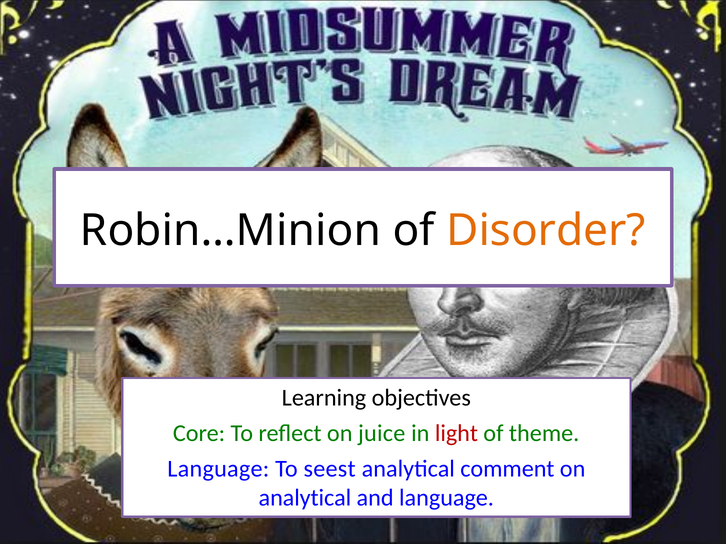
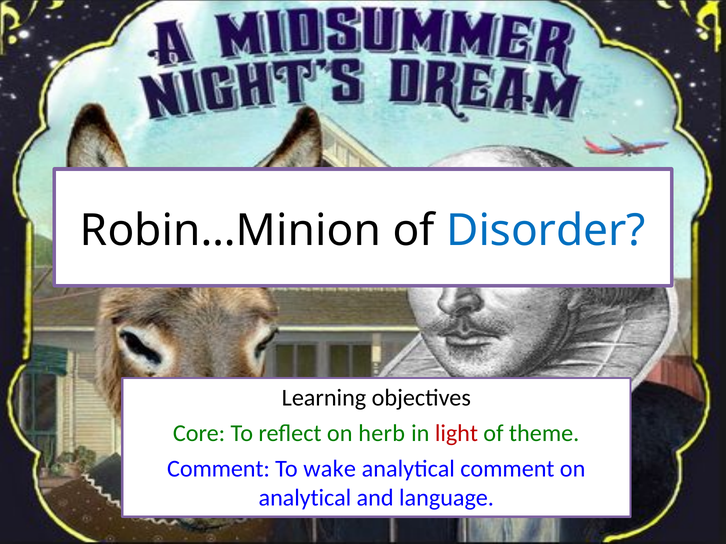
Disorder colour: orange -> blue
juice: juice -> herb
Language at (218, 469): Language -> Comment
seest: seest -> wake
